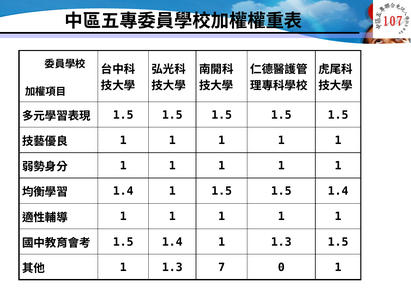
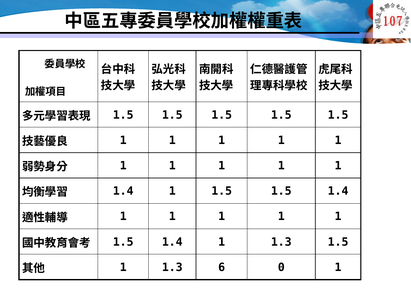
7: 7 -> 6
